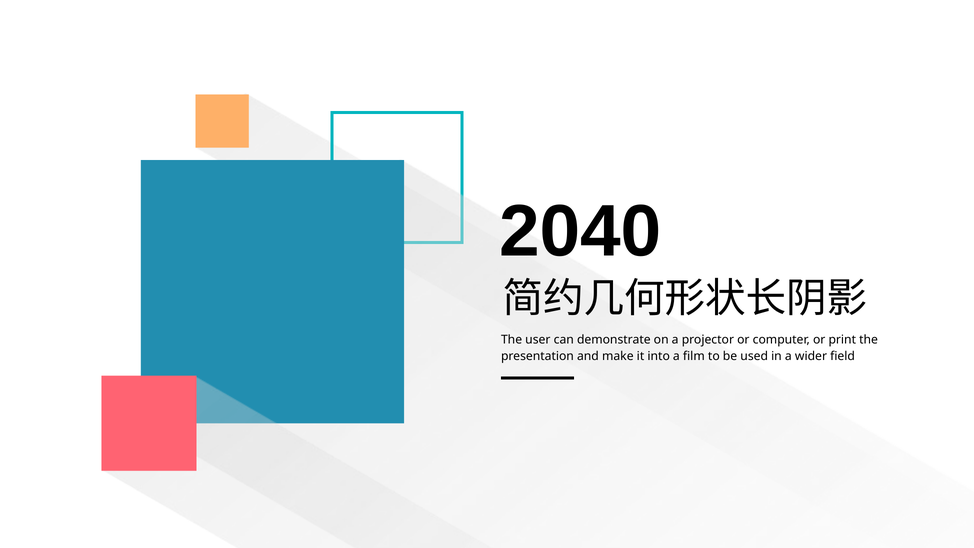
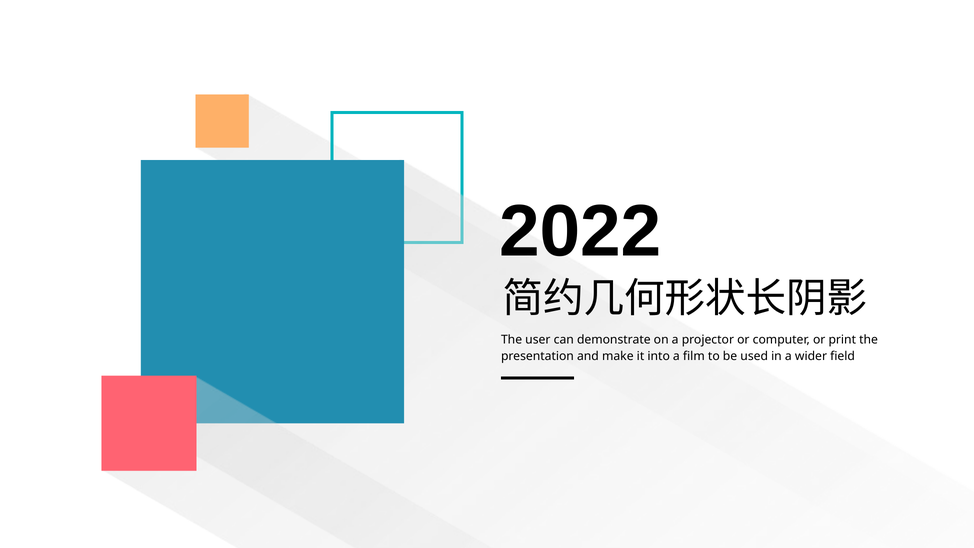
2040: 2040 -> 2022
